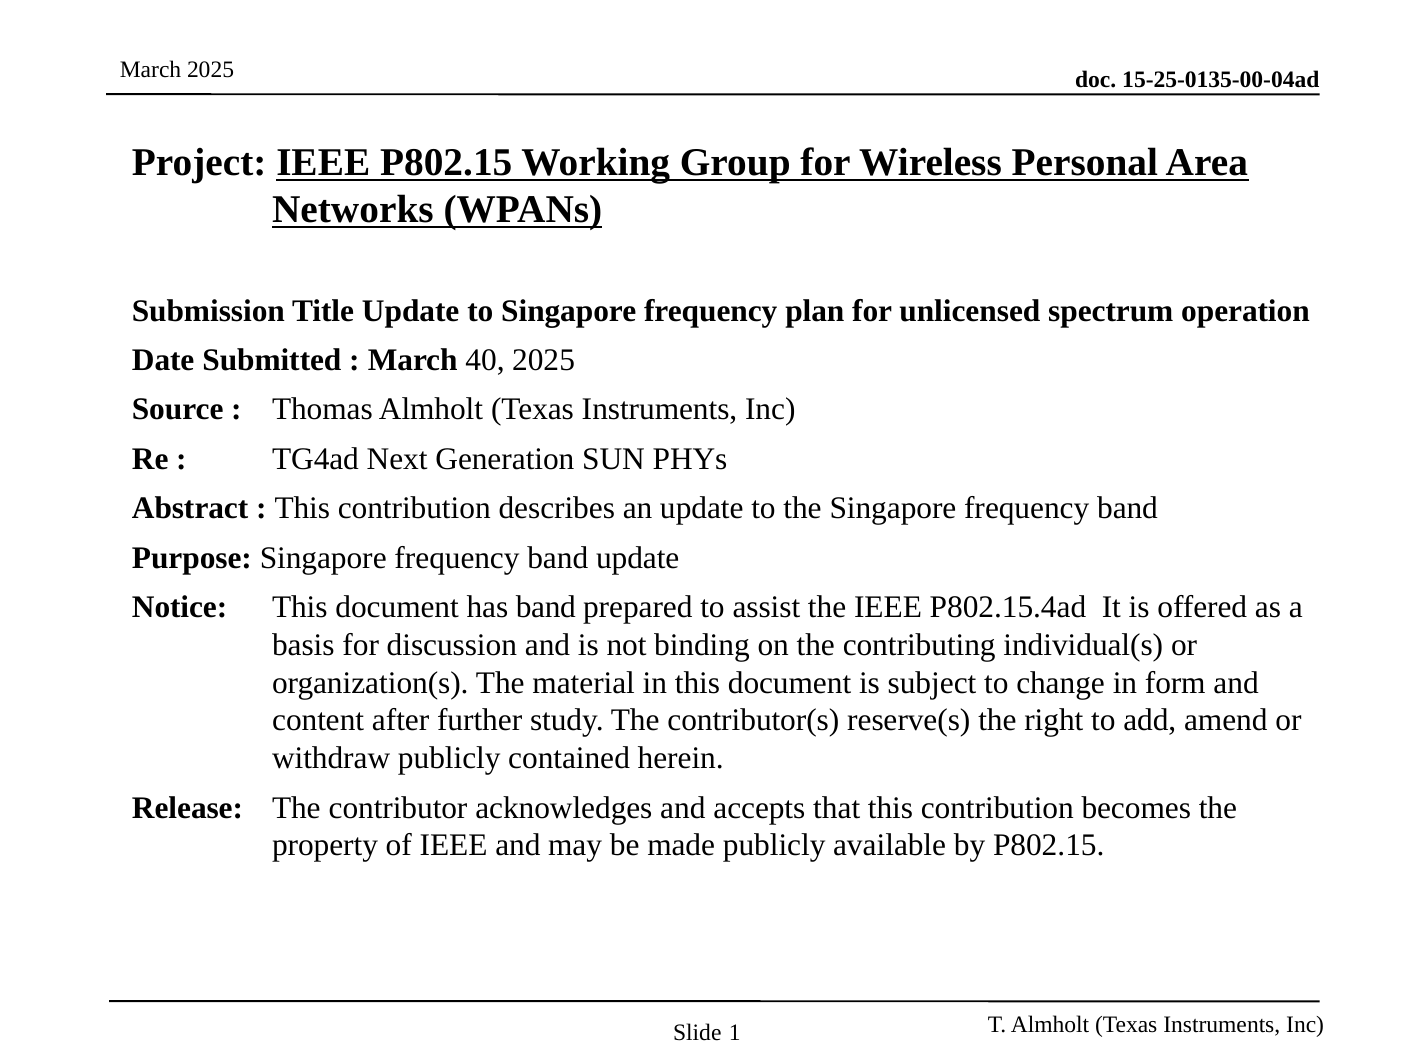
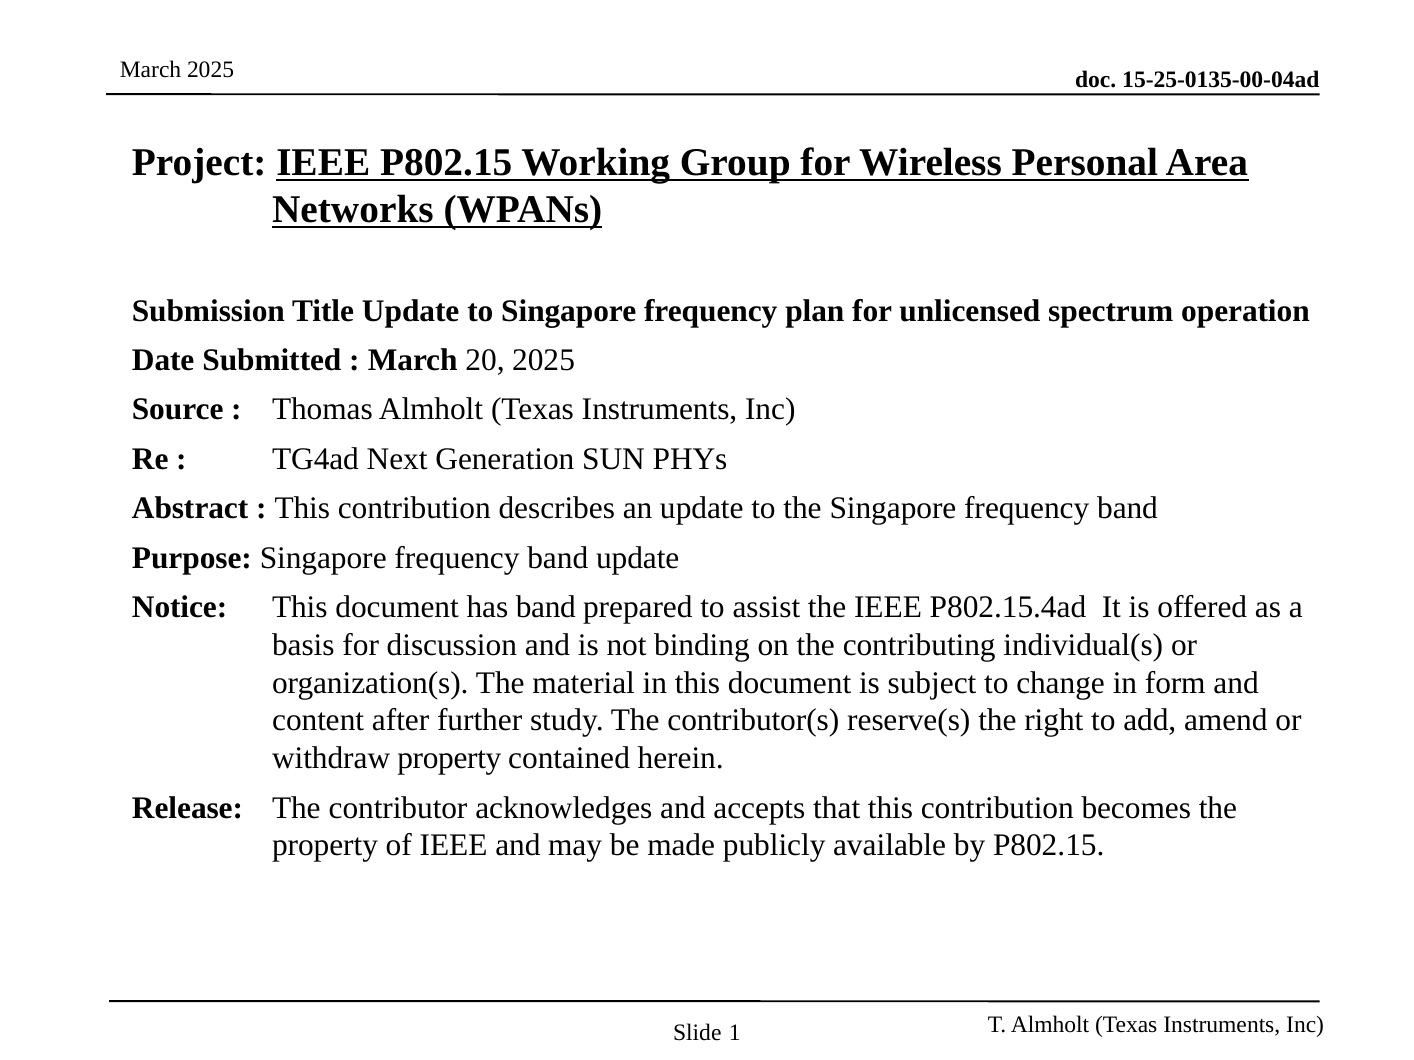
40: 40 -> 20
withdraw publicly: publicly -> property
